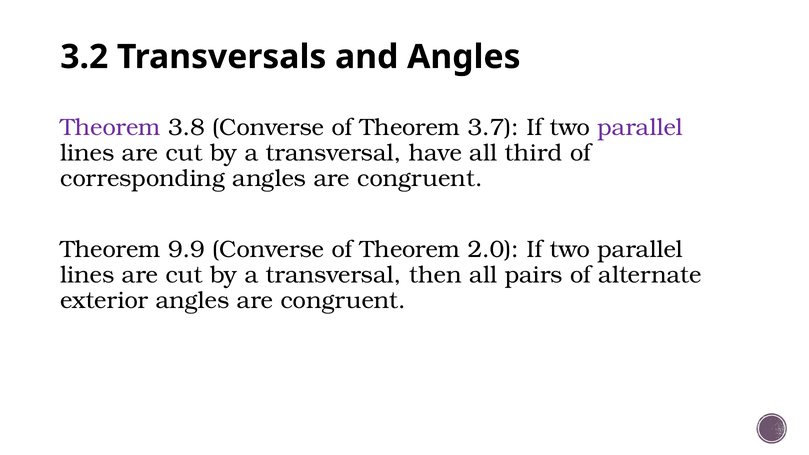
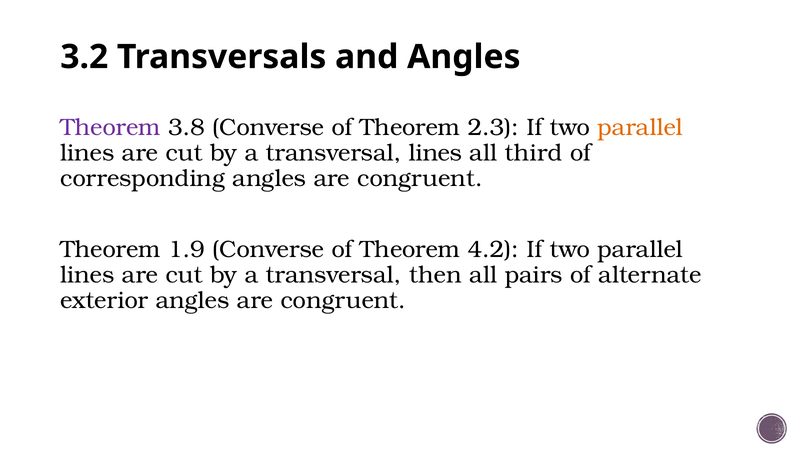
3.7: 3.7 -> 2.3
parallel at (640, 127) colour: purple -> orange
transversal have: have -> lines
9.9: 9.9 -> 1.9
2.0: 2.0 -> 4.2
